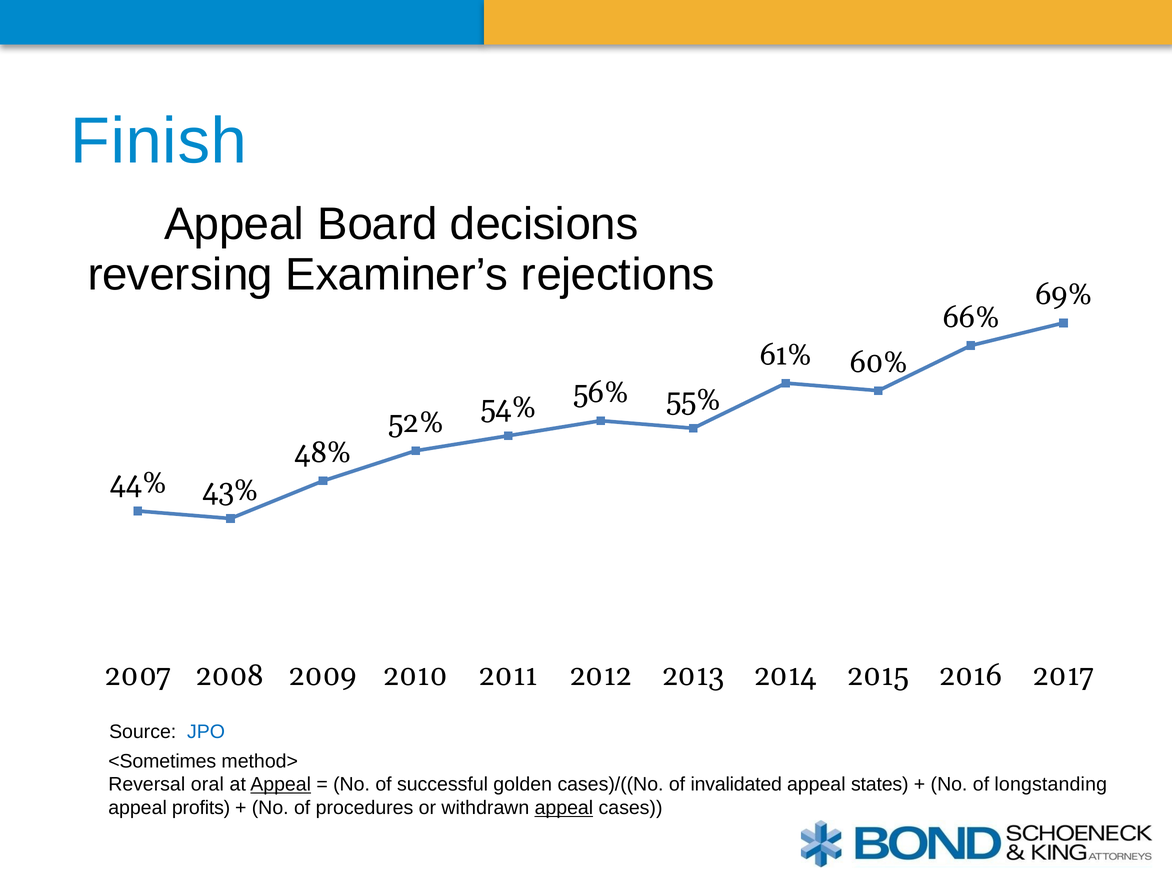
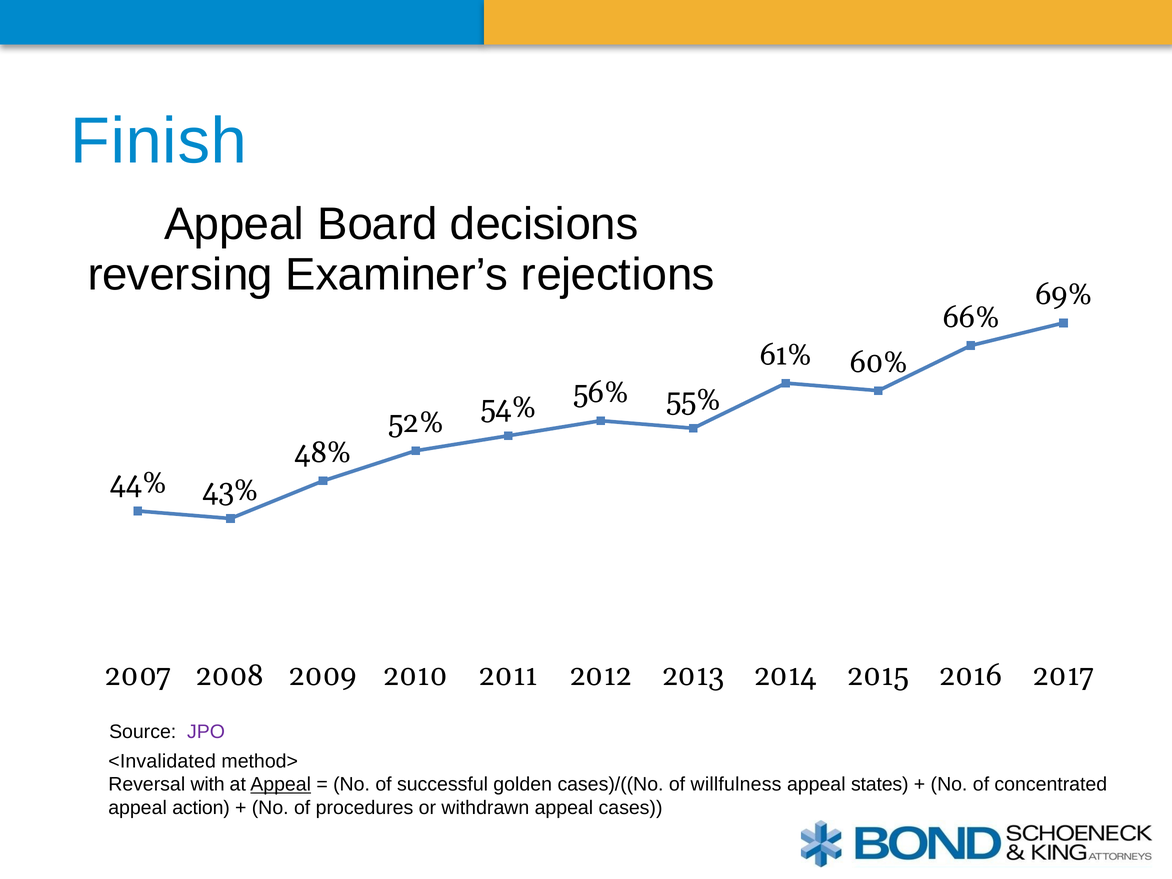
JPO colour: blue -> purple
<Sometimes: <Sometimes -> <Invalidated
oral: oral -> with
invalidated: invalidated -> willfulness
longstanding: longstanding -> concentrated
profits: profits -> action
appeal at (564, 808) underline: present -> none
